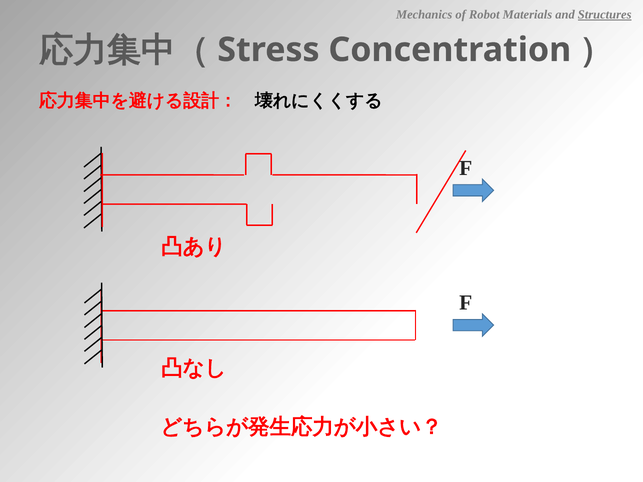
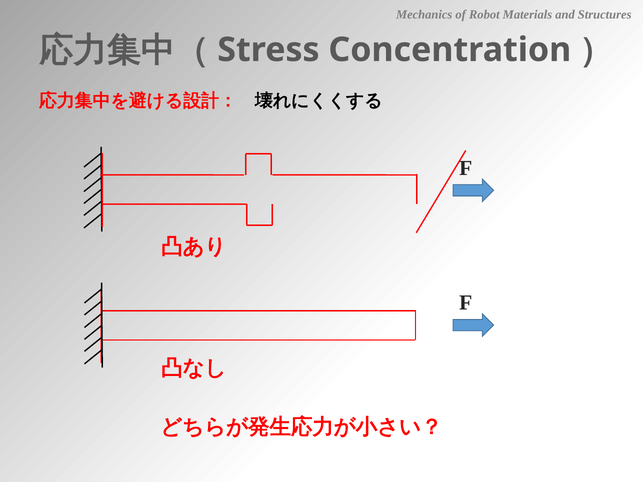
Structures underline: present -> none
